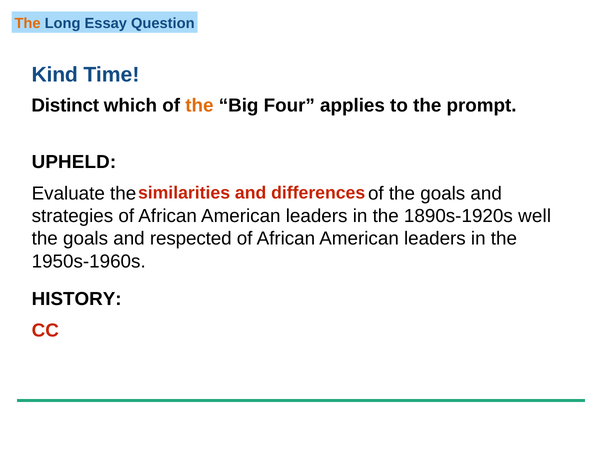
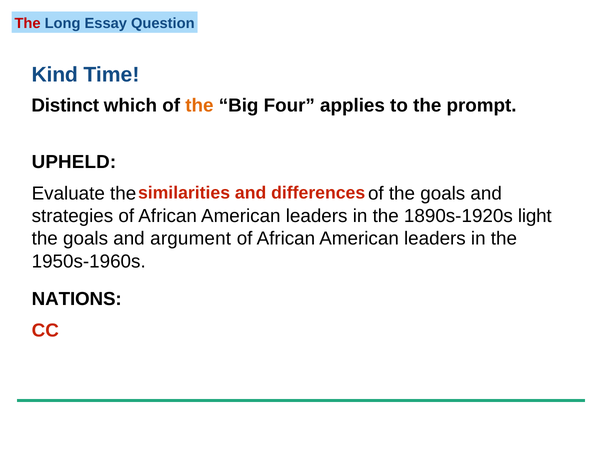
The at (28, 23) colour: orange -> red
well: well -> light
respected: respected -> argument
HISTORY: HISTORY -> NATIONS
